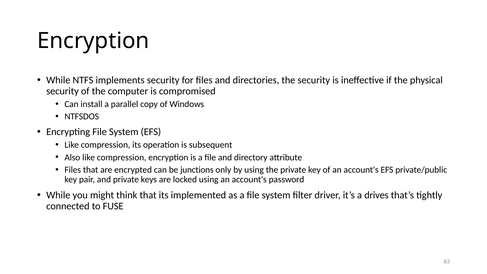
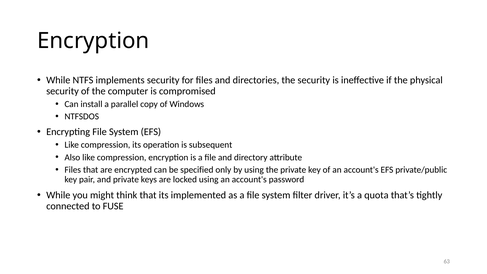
junctions: junctions -> specified
drives: drives -> quota
